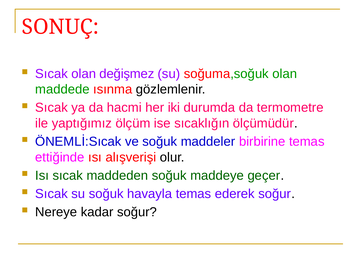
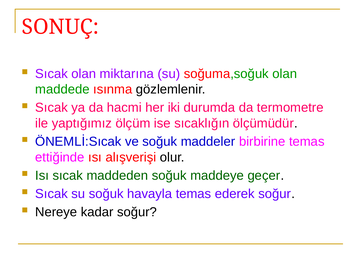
değişmez: değişmez -> miktarına
